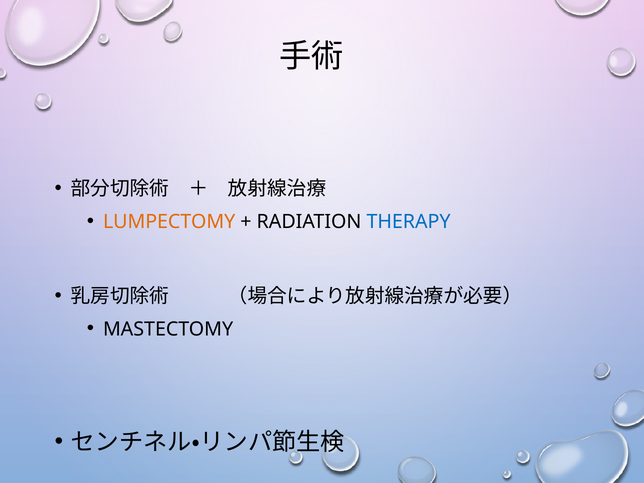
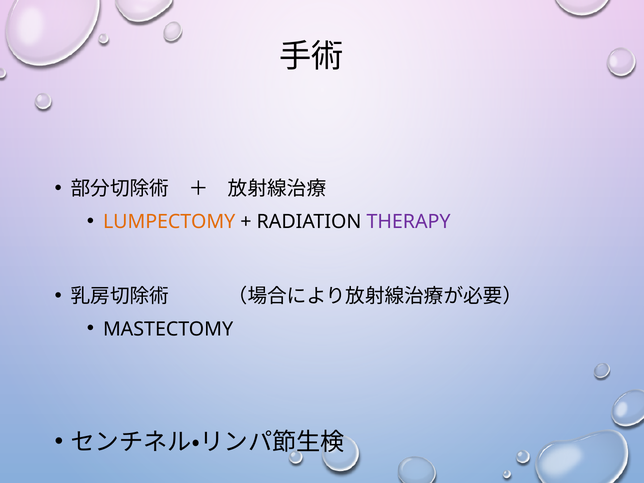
THERAPY colour: blue -> purple
